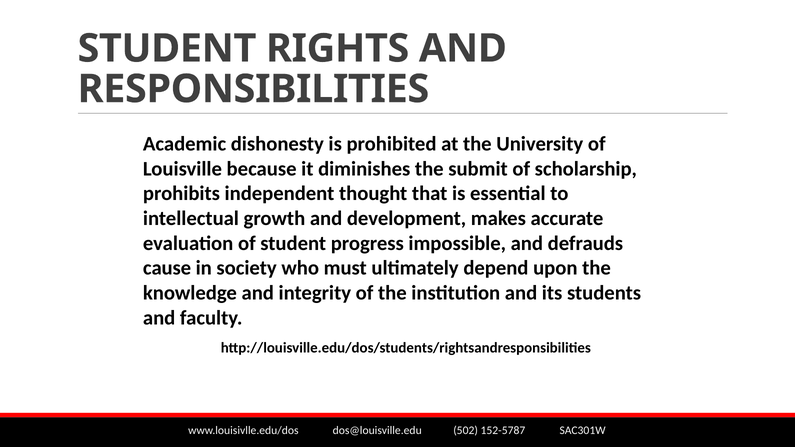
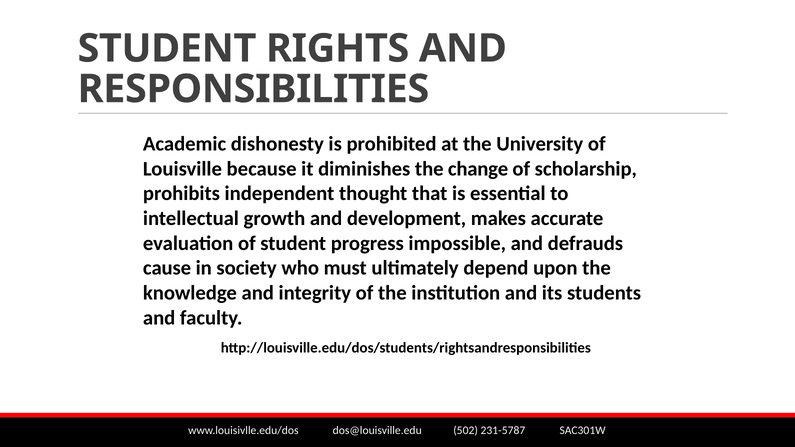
submit: submit -> change
152-5787: 152-5787 -> 231-5787
